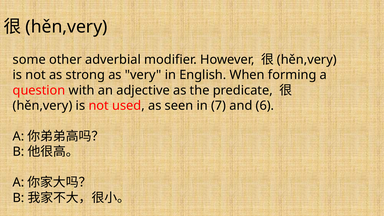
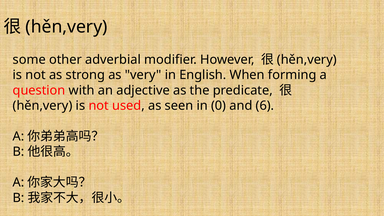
7: 7 -> 0
